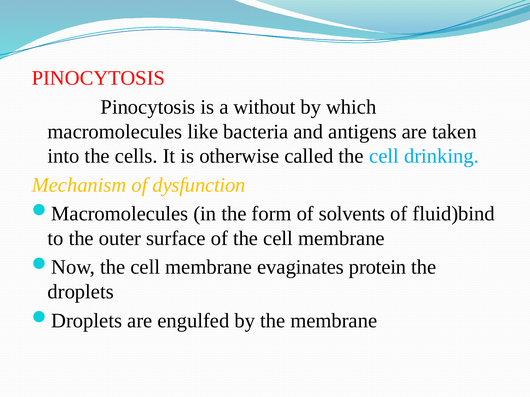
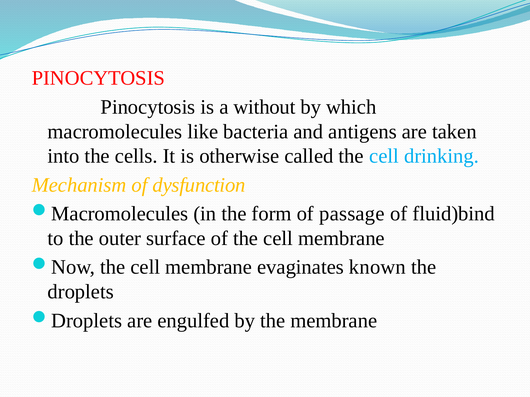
solvents: solvents -> passage
protein: protein -> known
